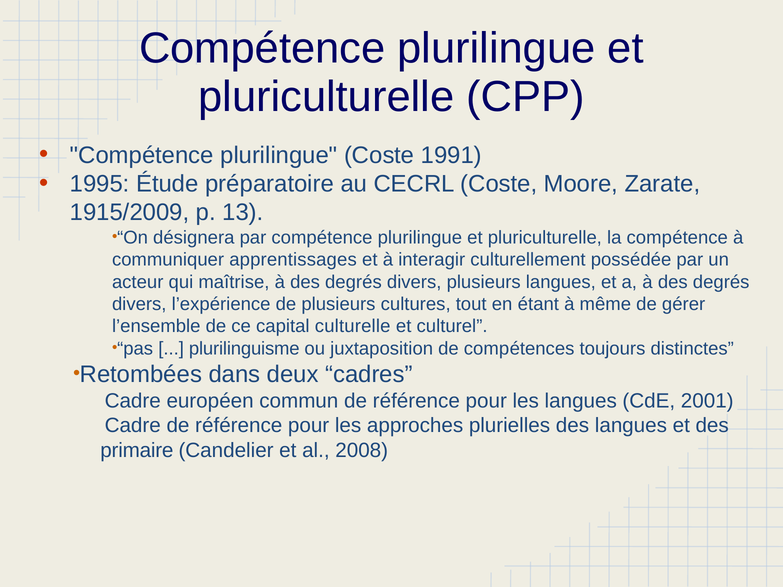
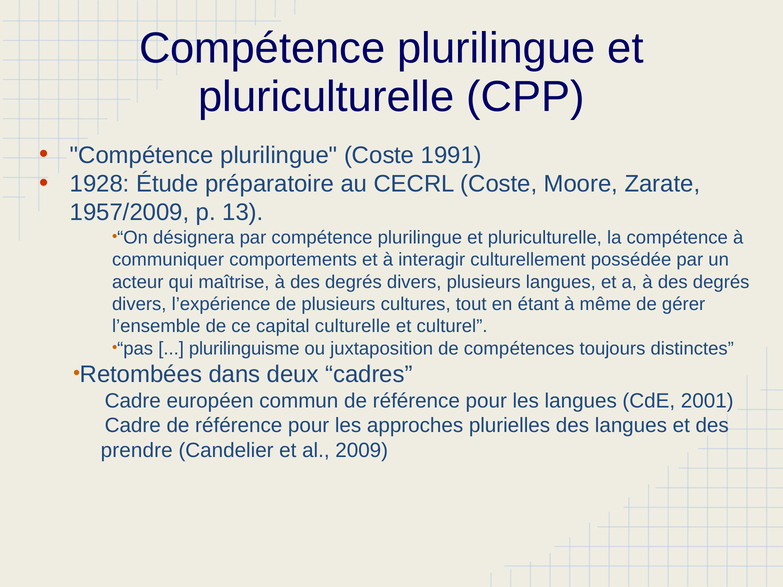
1995: 1995 -> 1928
1915/2009: 1915/2009 -> 1957/2009
apprentissages: apprentissages -> comportements
primaire: primaire -> prendre
2008: 2008 -> 2009
